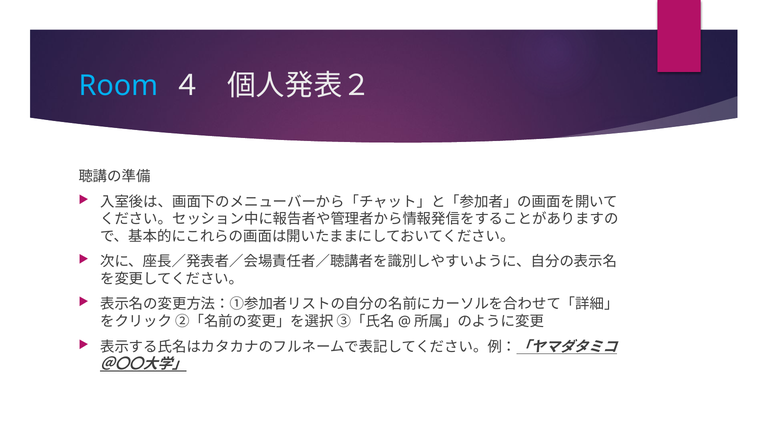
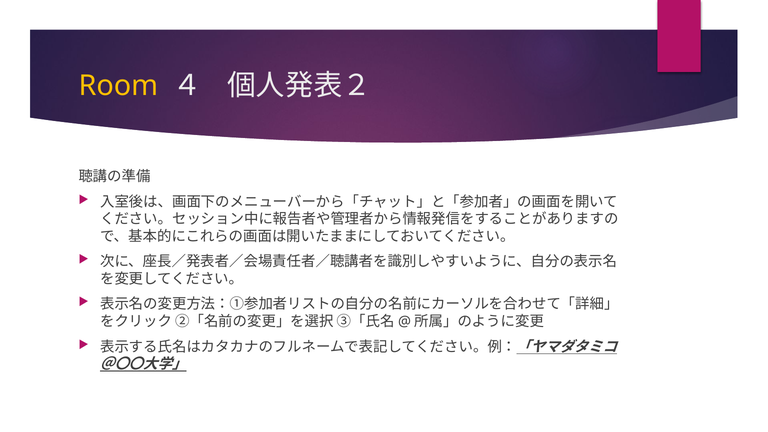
Room colour: light blue -> yellow
